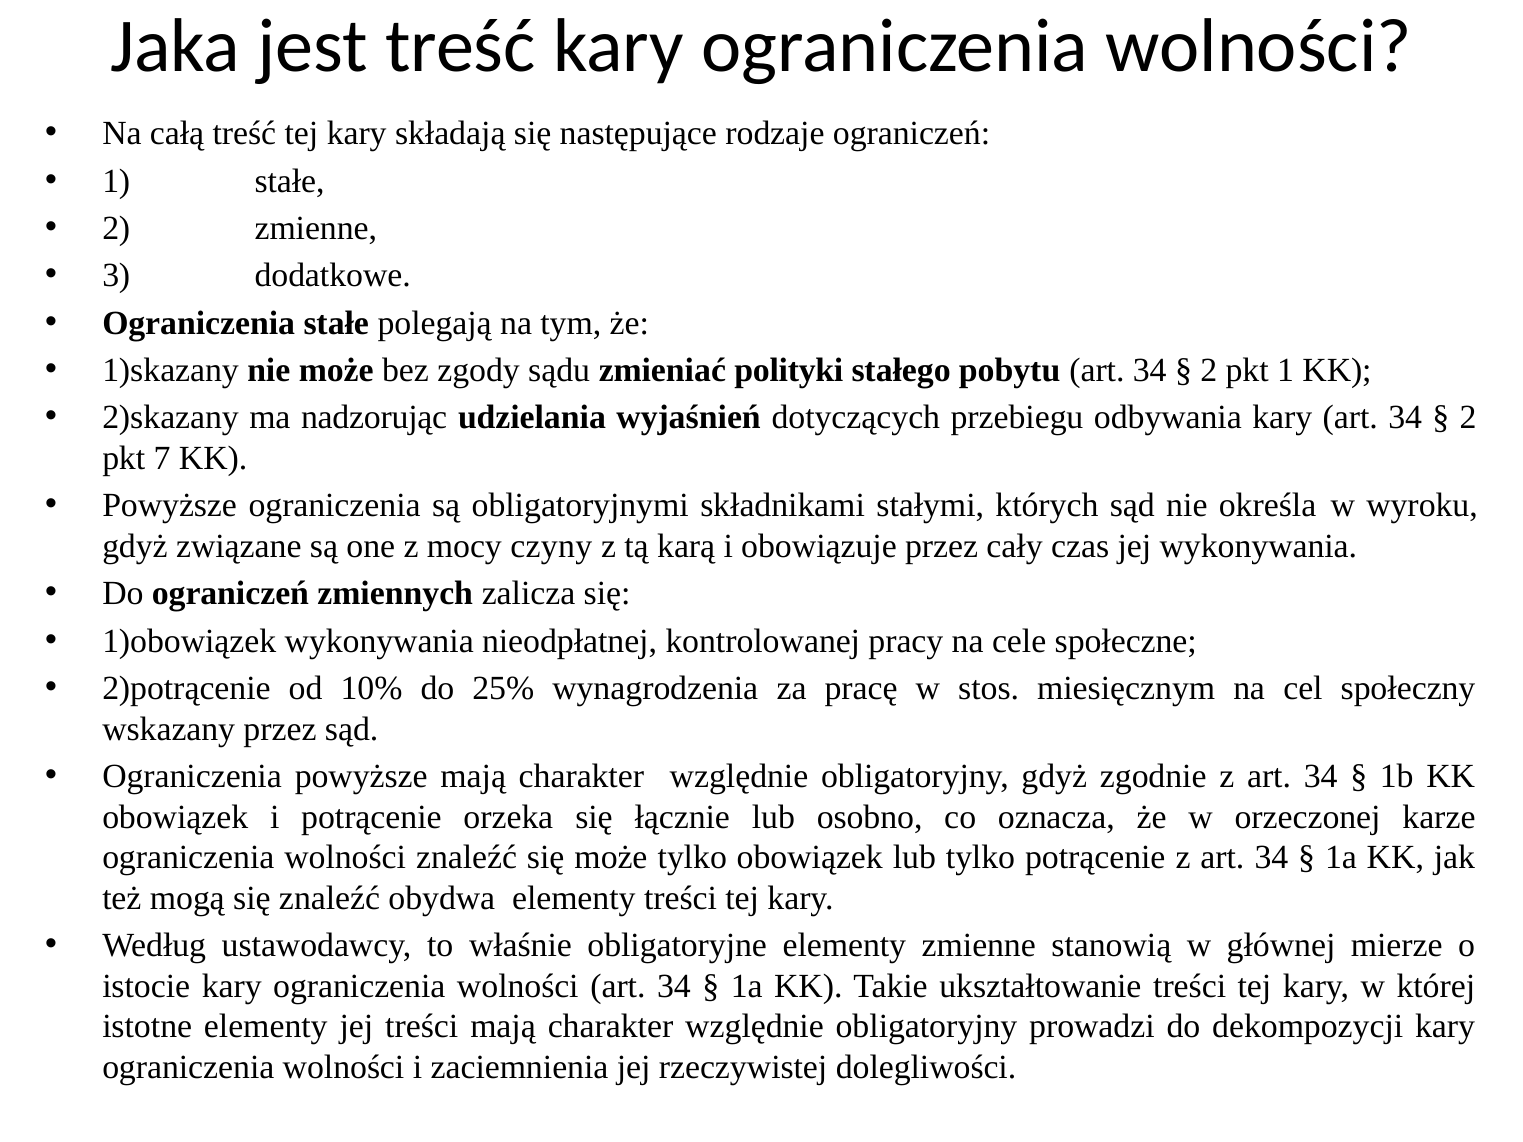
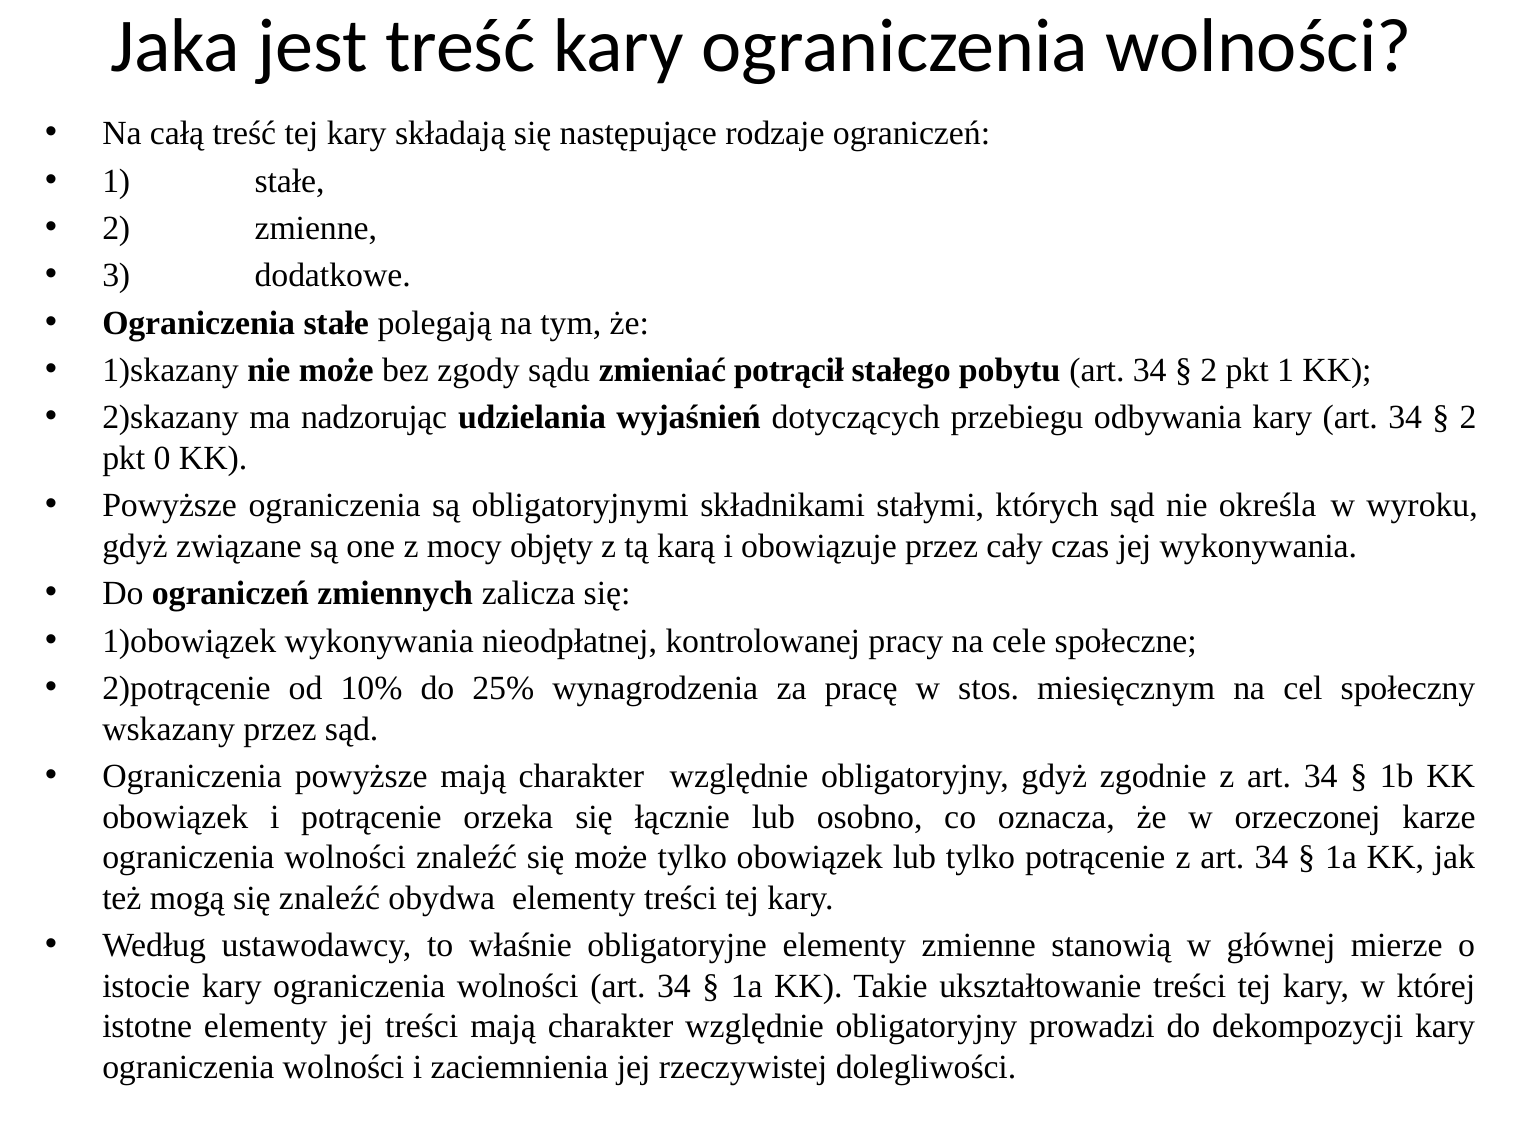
polityki: polityki -> potrącił
7: 7 -> 0
czyny: czyny -> objęty
